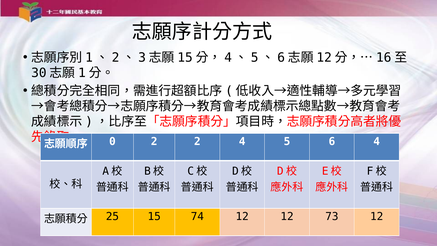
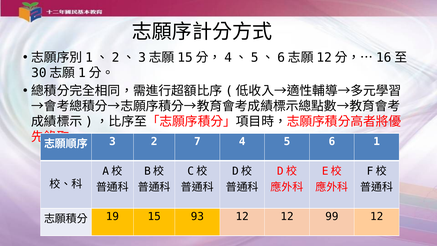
0: 0 -> 3
2 2: 2 -> 7
6 4: 4 -> 1
25: 25 -> 19
74: 74 -> 93
73: 73 -> 99
